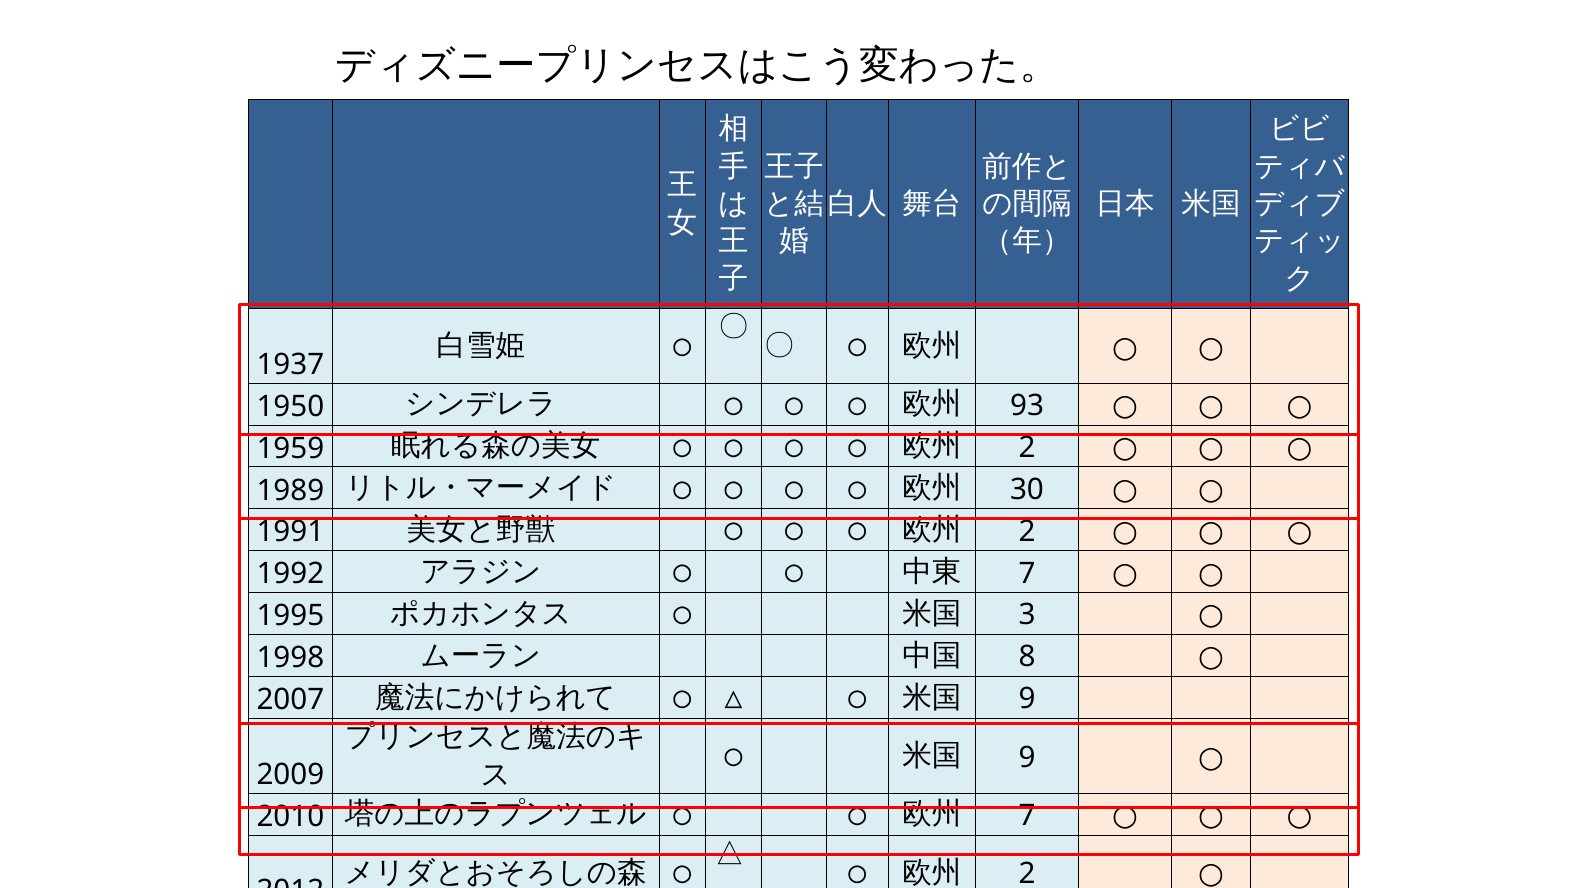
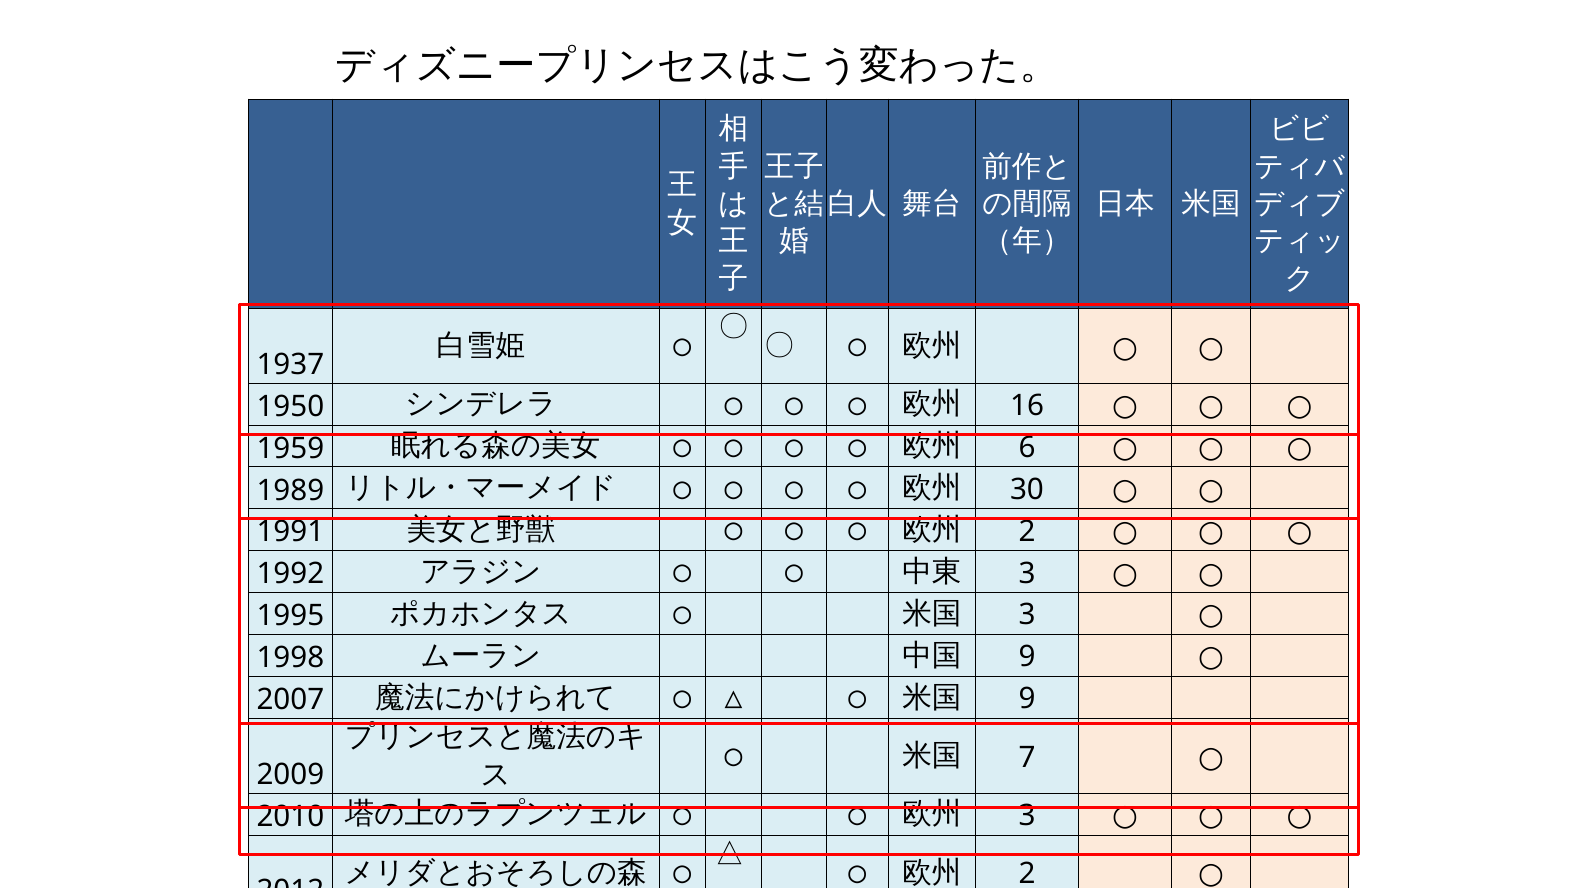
93: 93 -> 16
2 at (1027, 448): 2 -> 6
7 at (1027, 573): 7 -> 3
8 at (1027, 657): 8 -> 9
9 at (1027, 757): 9 -> 7
7 at (1027, 816): 7 -> 3
